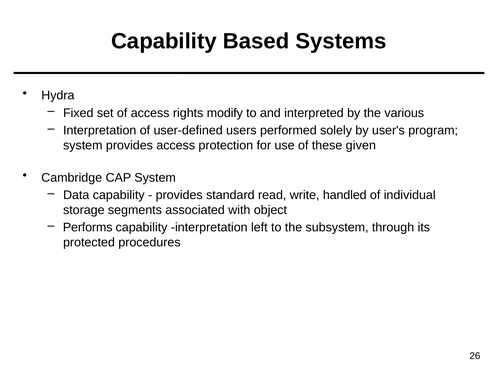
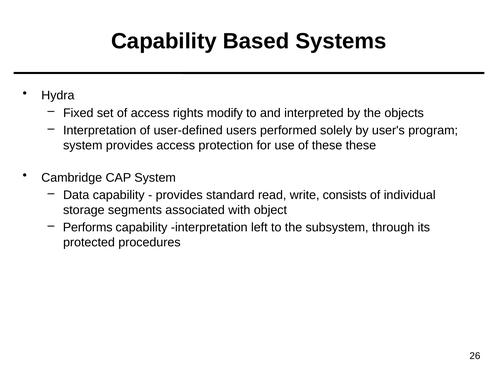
various: various -> objects
these given: given -> these
handled: handled -> consists
